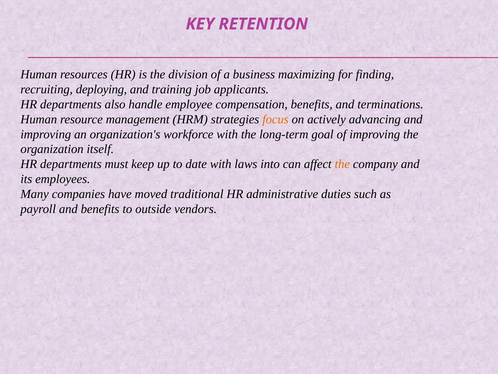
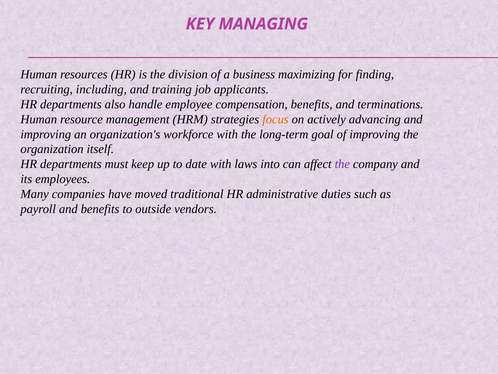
RETENTION: RETENTION -> MANAGING
deploying: deploying -> including
the at (342, 164) colour: orange -> purple
